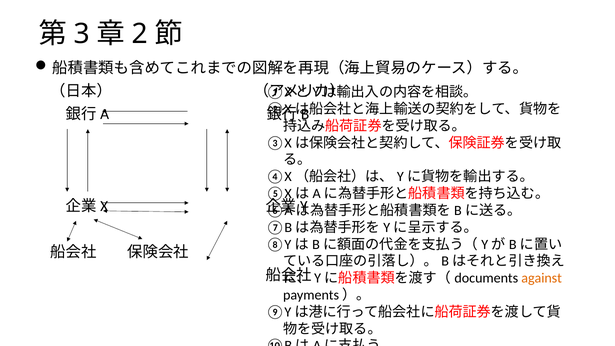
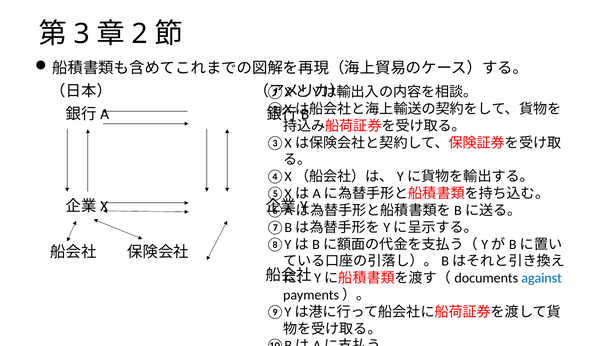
against colour: orange -> blue
